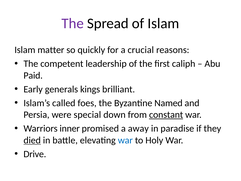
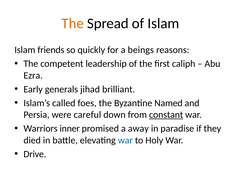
The at (73, 23) colour: purple -> orange
matter: matter -> friends
crucial: crucial -> beings
Paid: Paid -> Ezra
kings: kings -> jihad
special: special -> careful
died underline: present -> none
